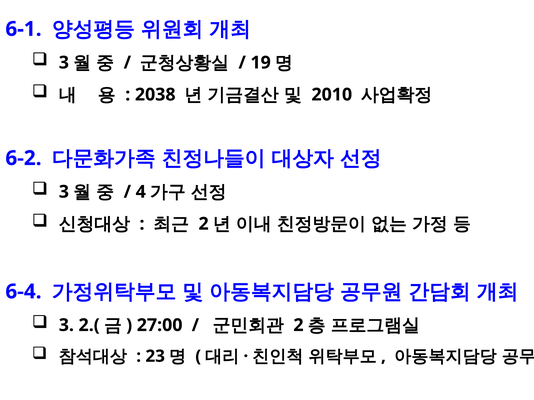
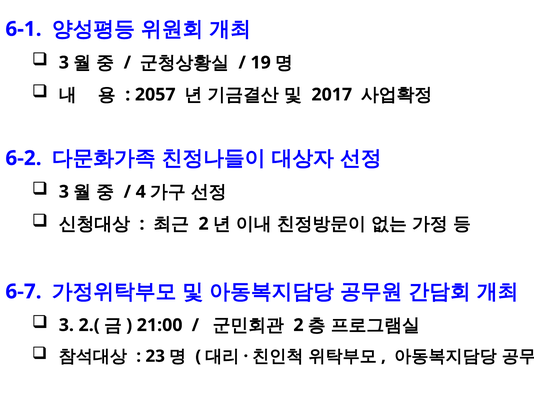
2038: 2038 -> 2057
2010: 2010 -> 2017
6-4: 6-4 -> 6-7
27:00: 27:00 -> 21:00
